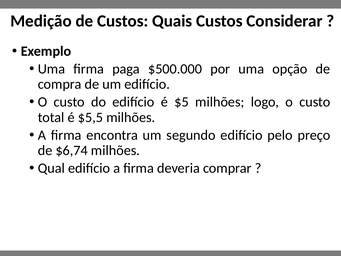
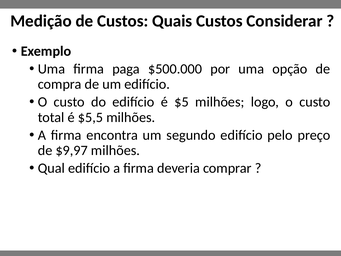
$6,74: $6,74 -> $9,97
